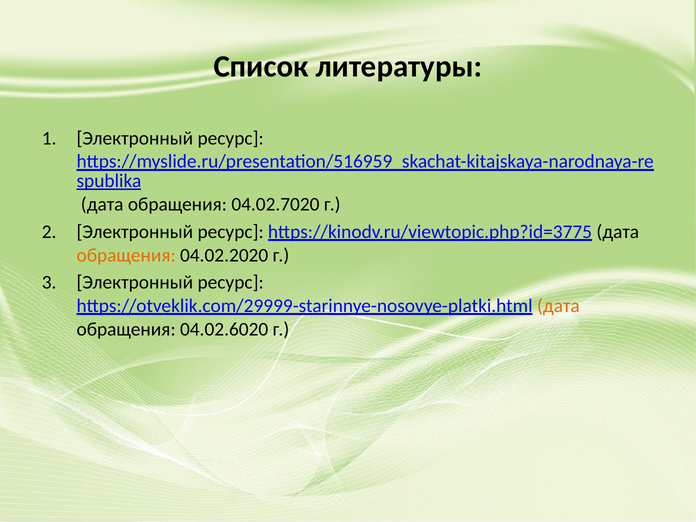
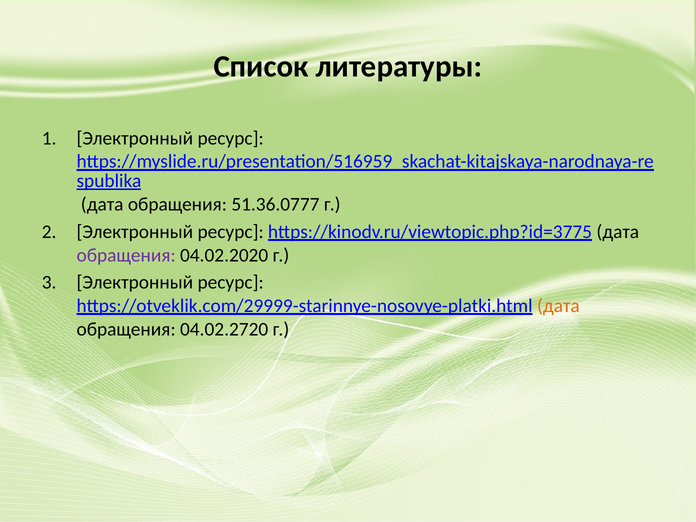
04.02.7020: 04.02.7020 -> 51.36.0777
обращения at (126, 255) colour: orange -> purple
04.02.6020: 04.02.6020 -> 04.02.2720
